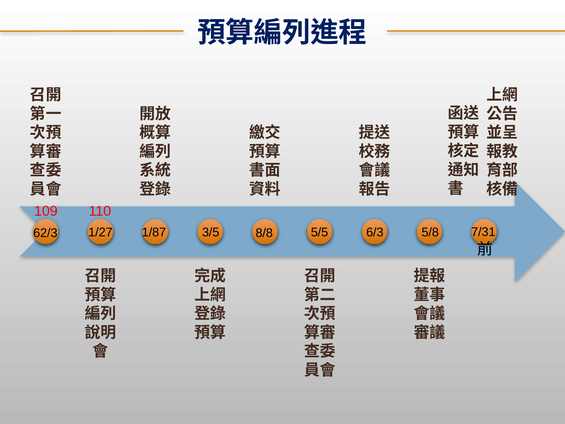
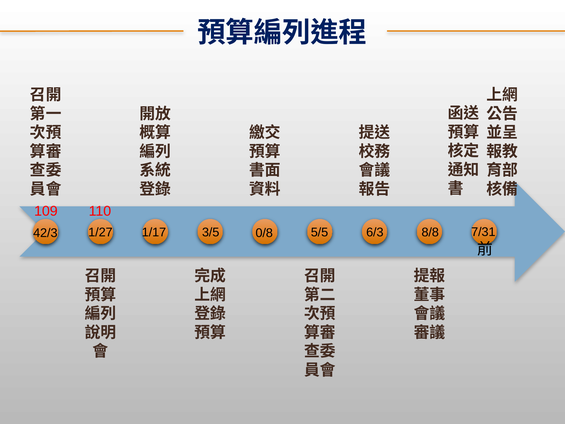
1/87: 1/87 -> 1/17
8/8: 8/8 -> 0/8
5/8: 5/8 -> 8/8
62/3: 62/3 -> 42/3
